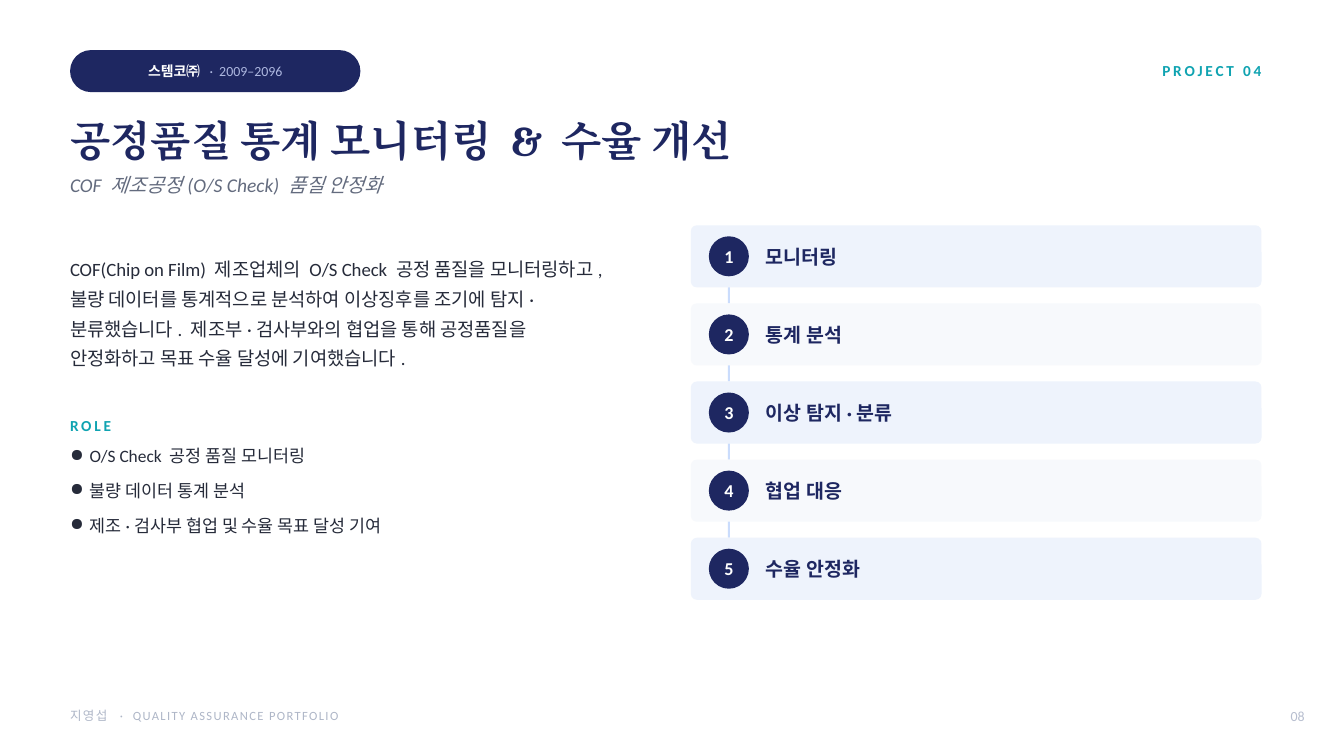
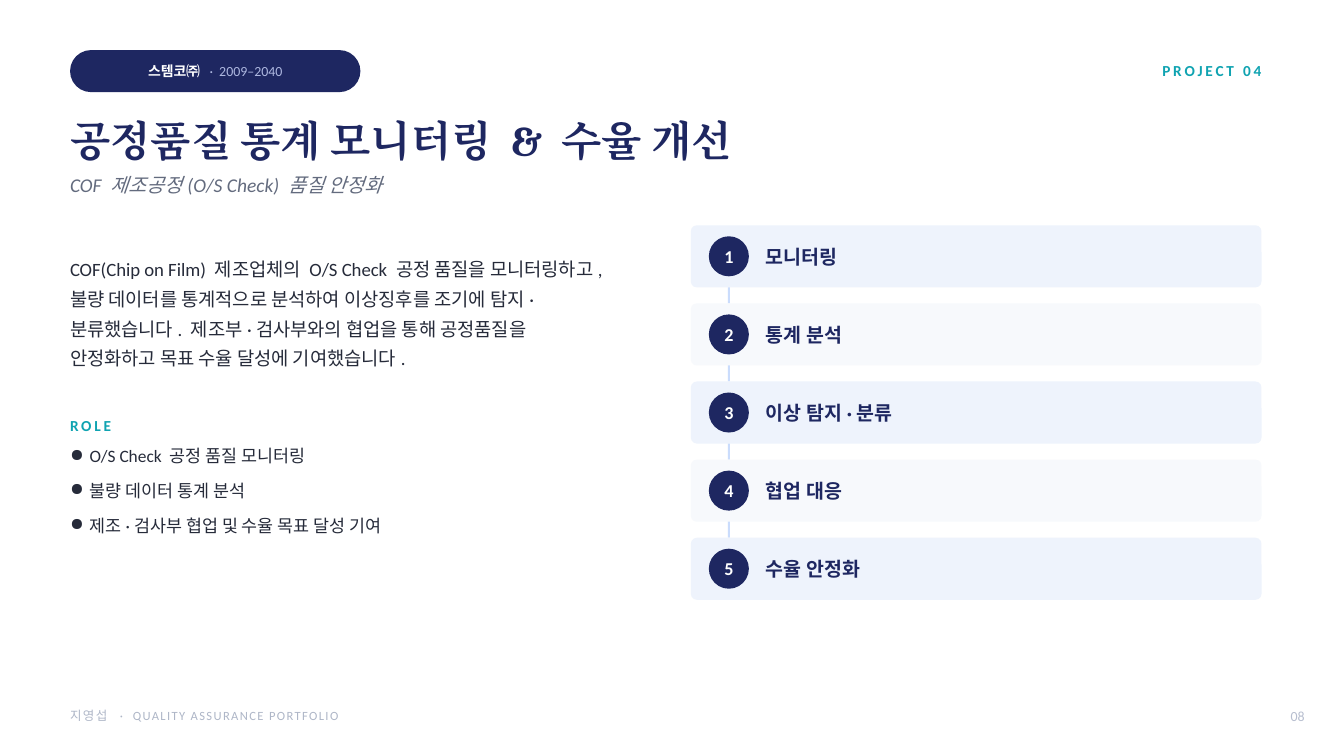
2009–2096: 2009–2096 -> 2009–2040
